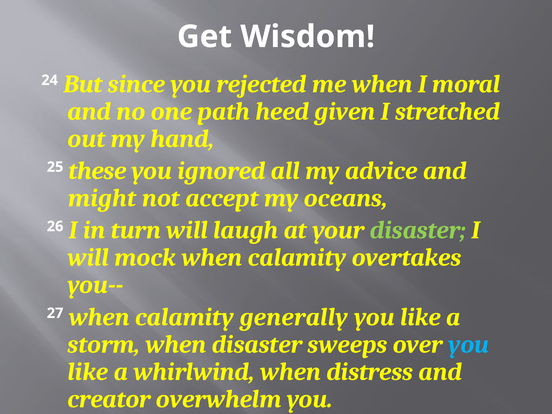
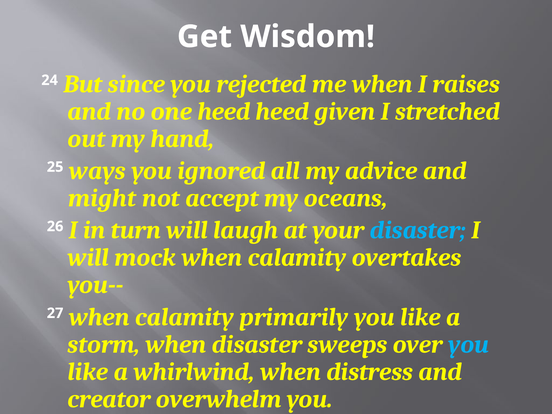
moral: moral -> raises
one path: path -> heed
these: these -> ways
disaster at (418, 230) colour: light green -> light blue
generally: generally -> primarily
